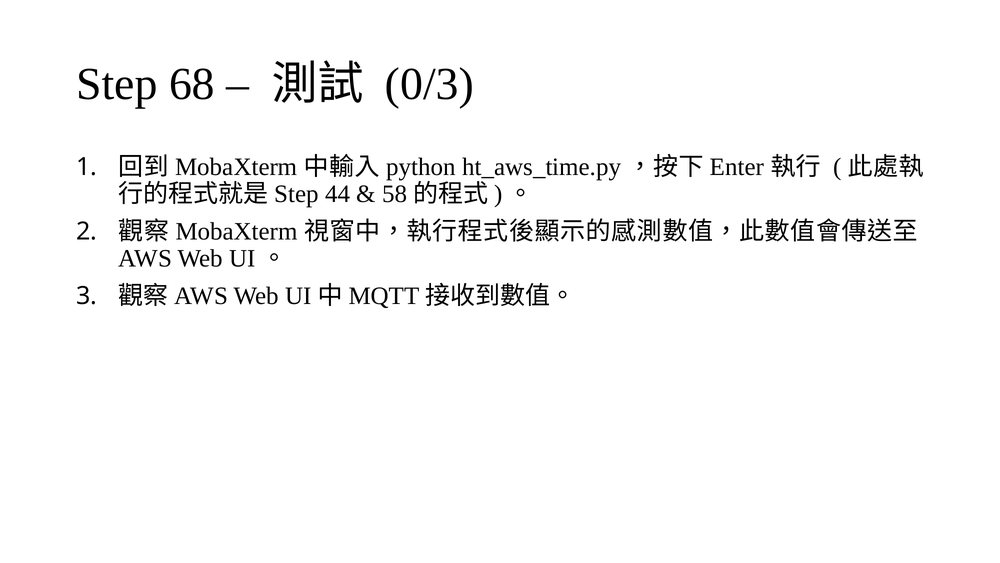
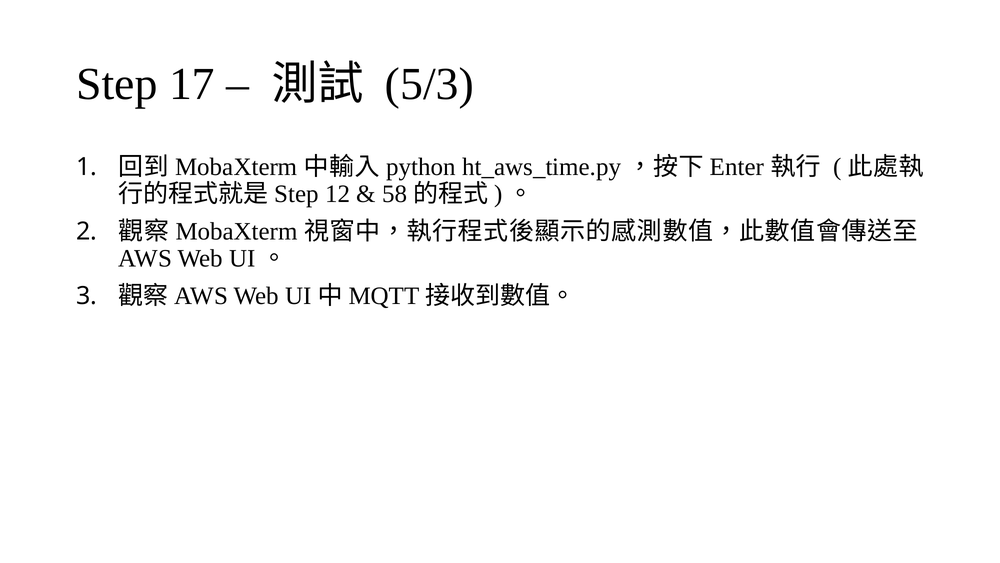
68: 68 -> 17
0/3: 0/3 -> 5/3
44: 44 -> 12
